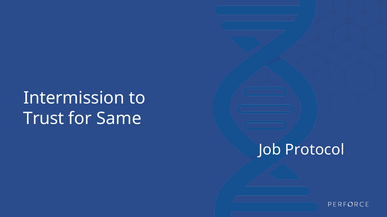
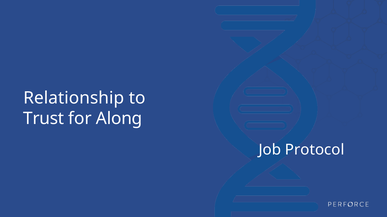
Intermission: Intermission -> Relationship
Same: Same -> Along
